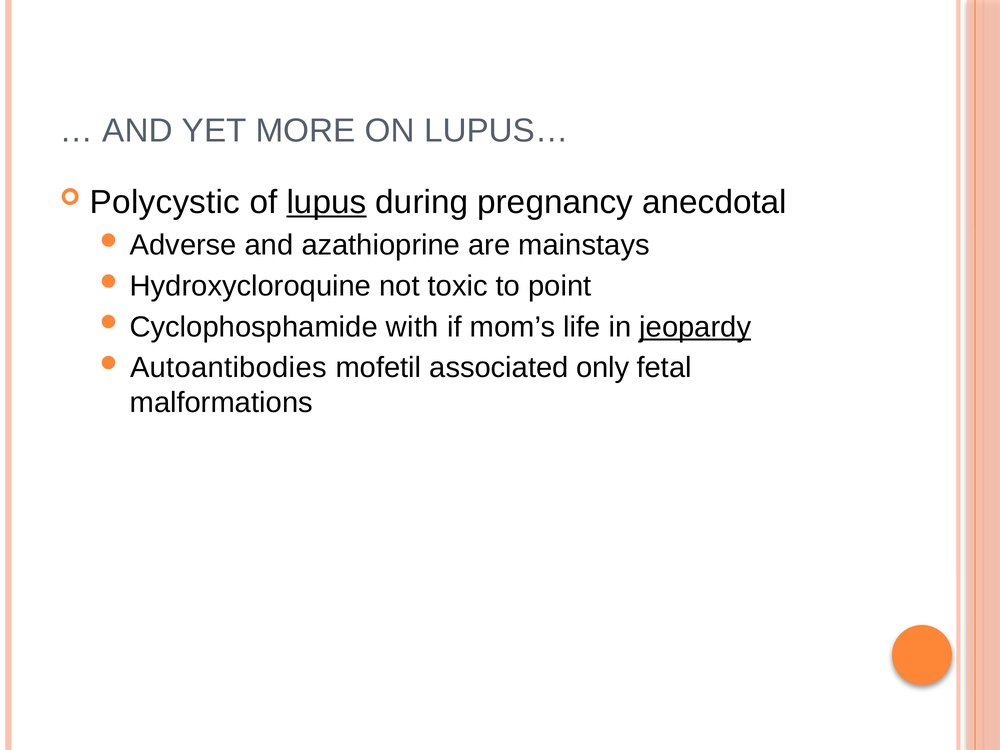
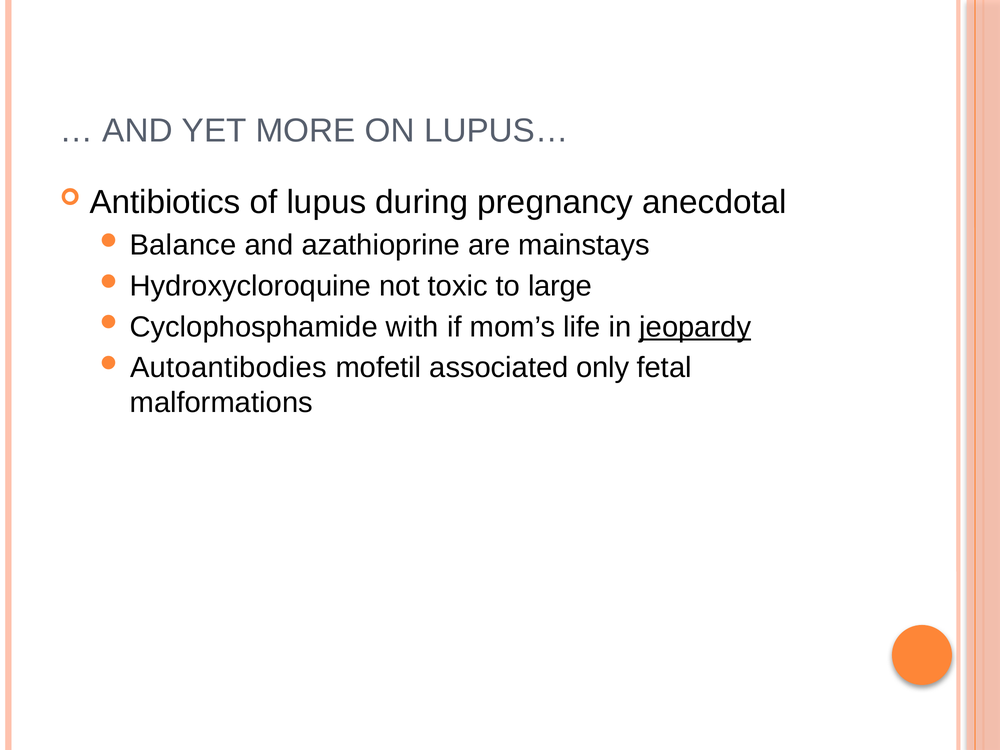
Polycystic: Polycystic -> Antibiotics
lupus underline: present -> none
Adverse: Adverse -> Balance
point: point -> large
